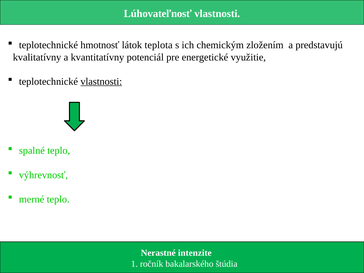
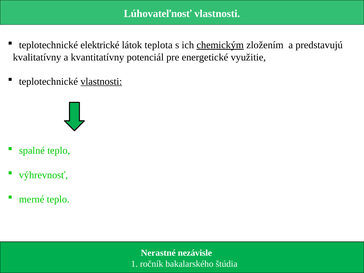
hmotnosť: hmotnosť -> elektrické
chemickým underline: none -> present
intenzite: intenzite -> nezávisle
